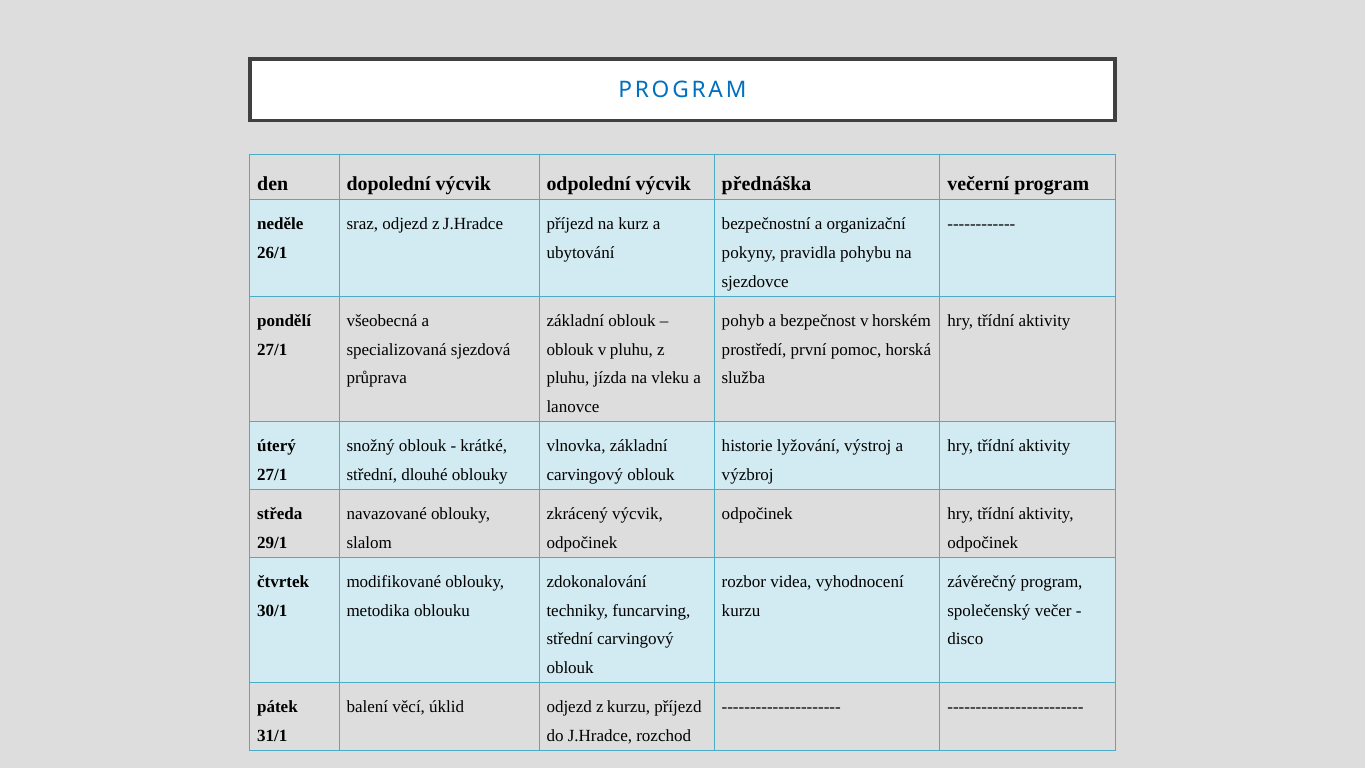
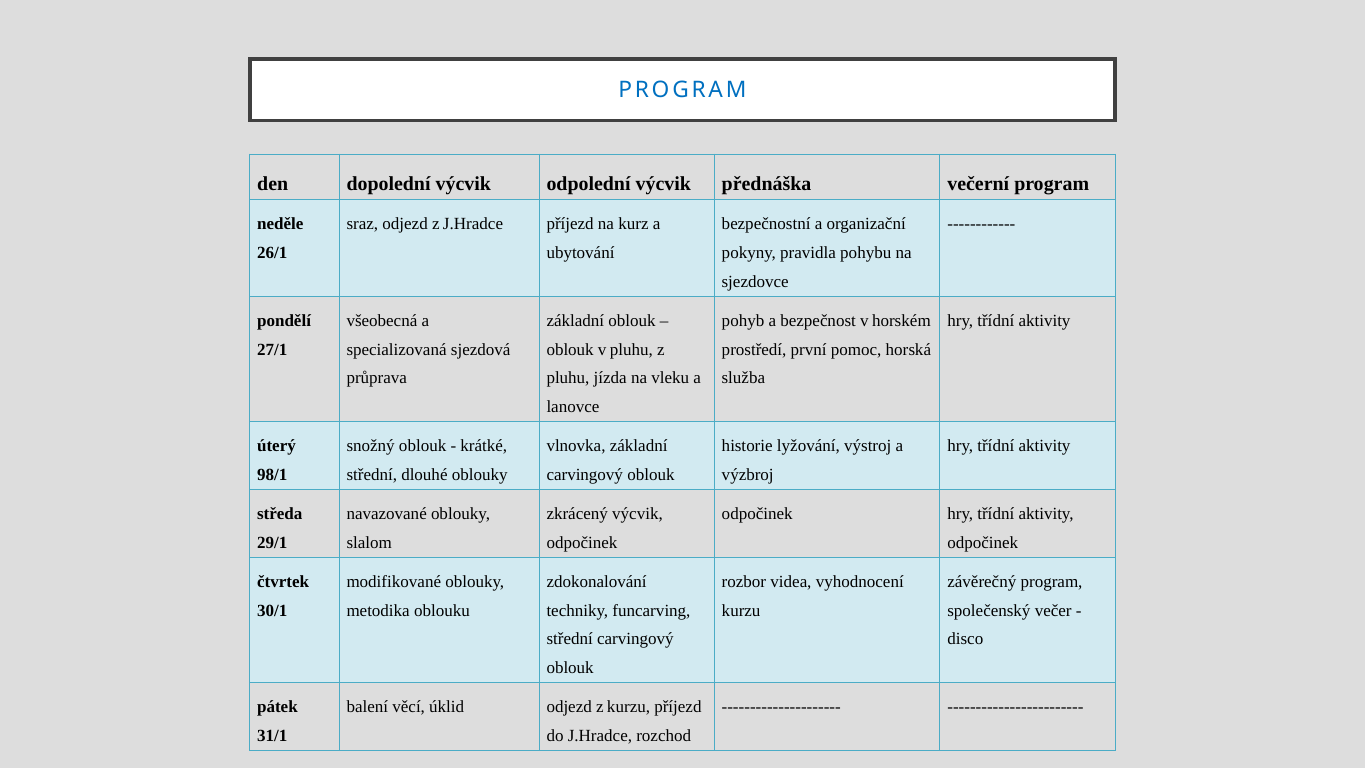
27/1 at (272, 475): 27/1 -> 98/1
